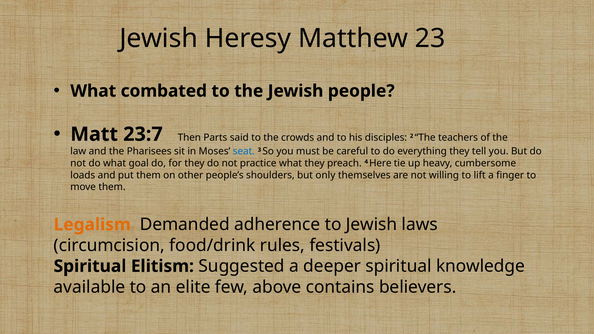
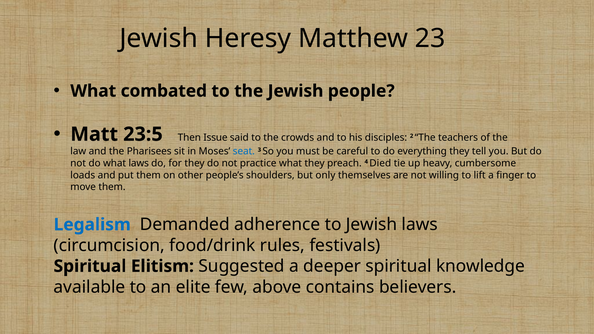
23:7: 23:7 -> 23:5
Parts: Parts -> Issue
what goal: goal -> laws
Here: Here -> Died
Legalism colour: orange -> blue
